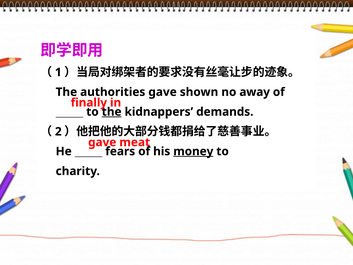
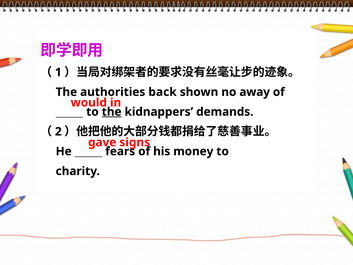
authorities gave: gave -> back
finally: finally -> would
meat: meat -> signs
money underline: present -> none
